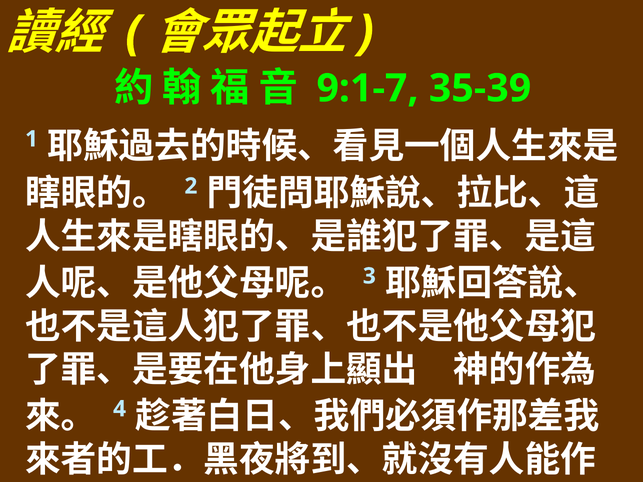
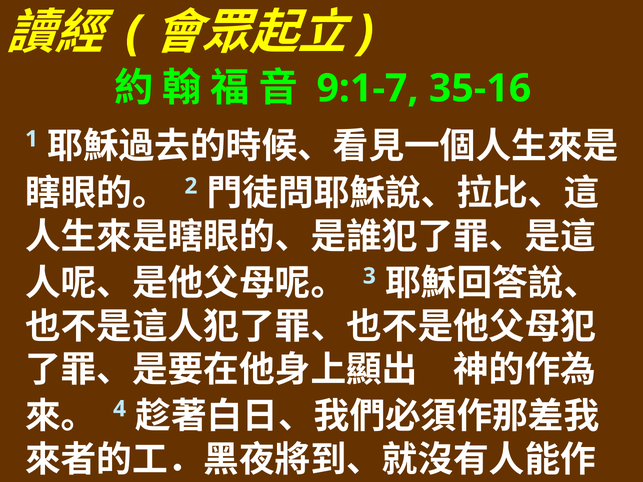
35-39: 35-39 -> 35-16
